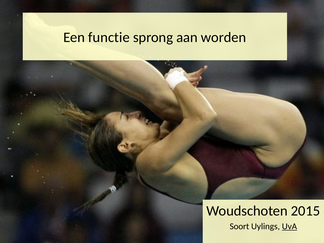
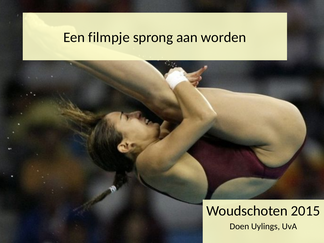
functie: functie -> filmpje
Soort: Soort -> Doen
UvA underline: present -> none
